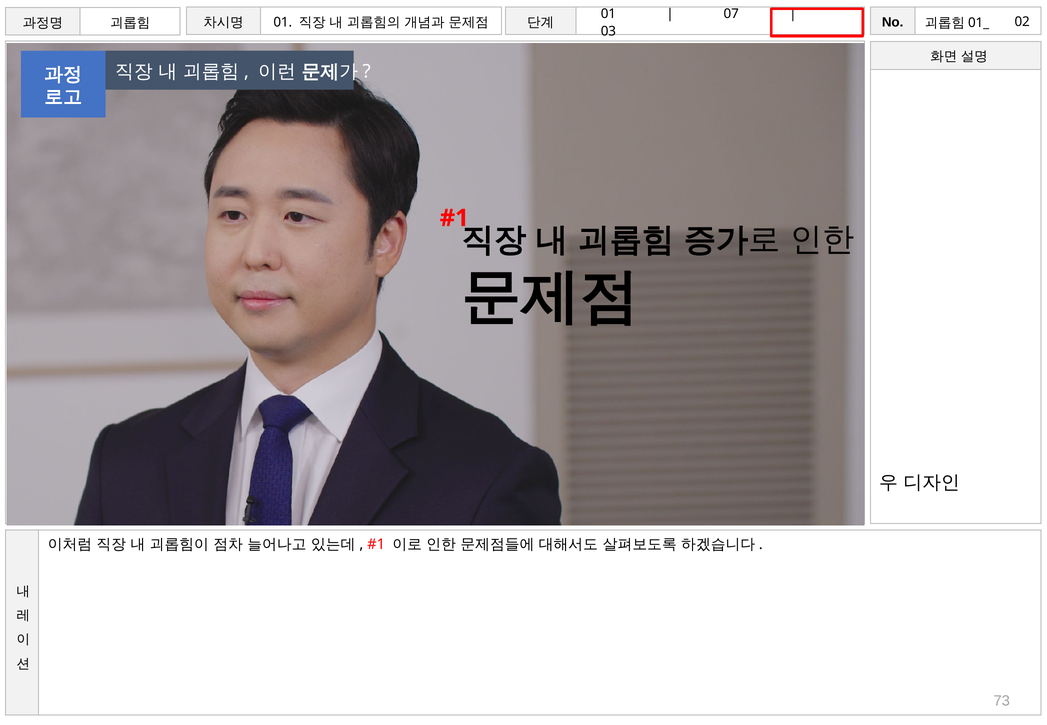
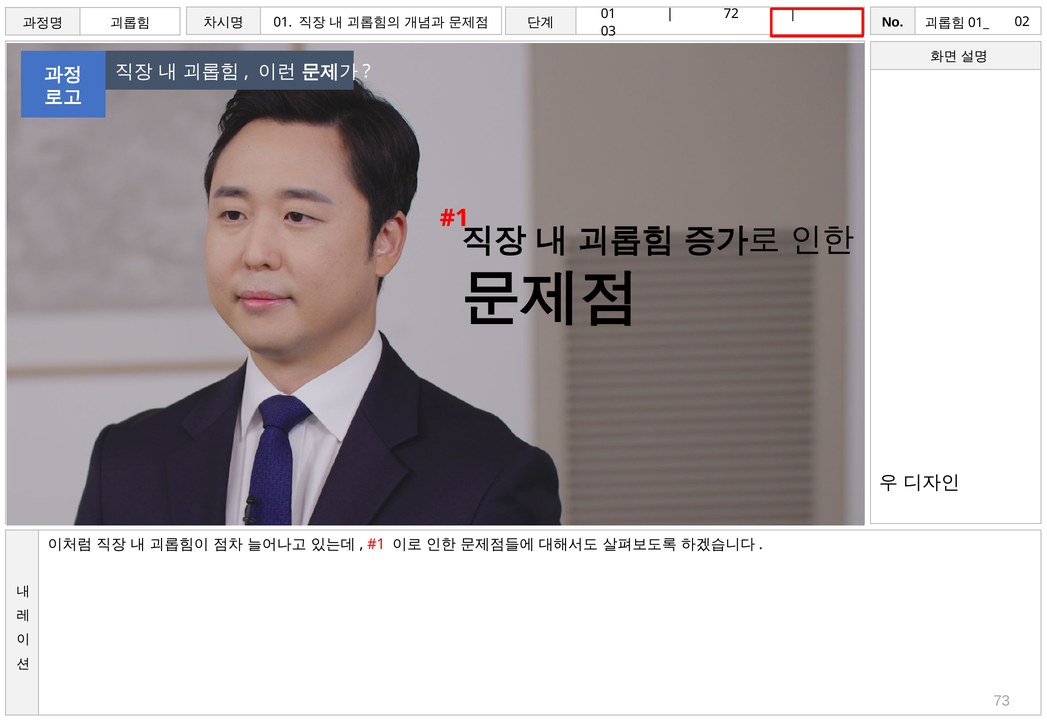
07: 07 -> 72
